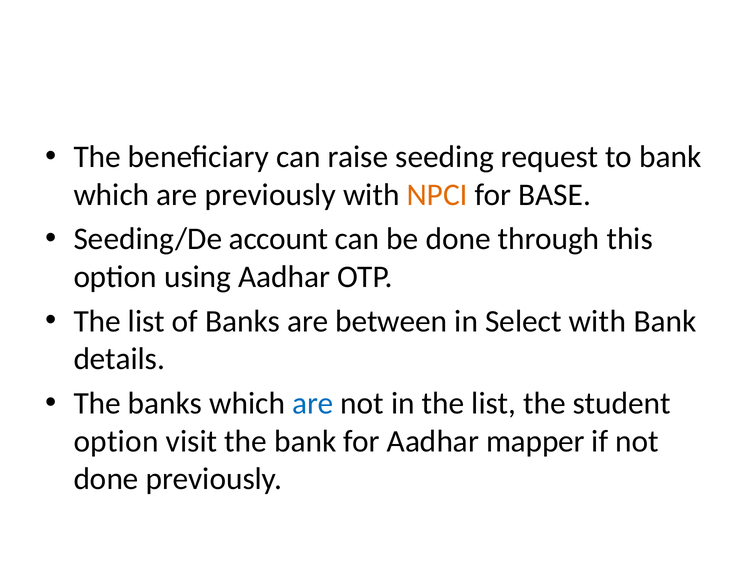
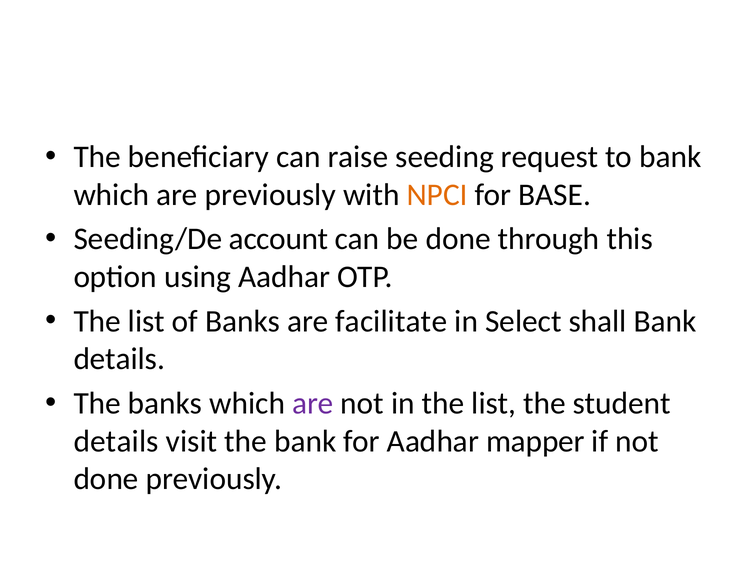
between: between -> facilitate
Select with: with -> shall
are at (313, 403) colour: blue -> purple
option at (116, 441): option -> details
